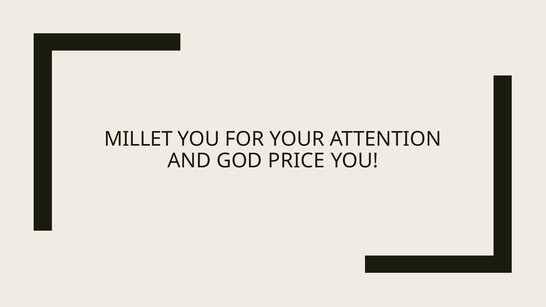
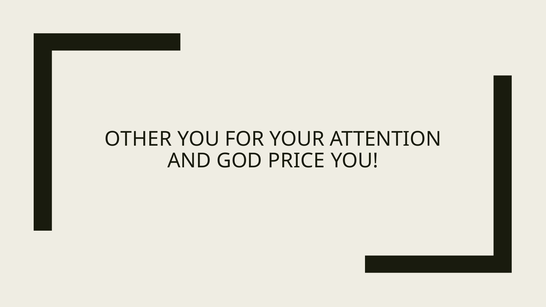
MILLET: MILLET -> OTHER
